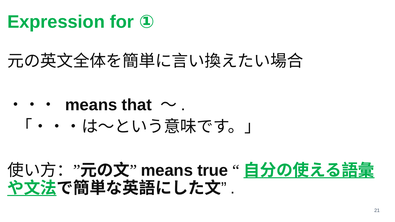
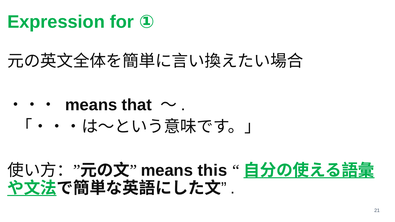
true: true -> this
